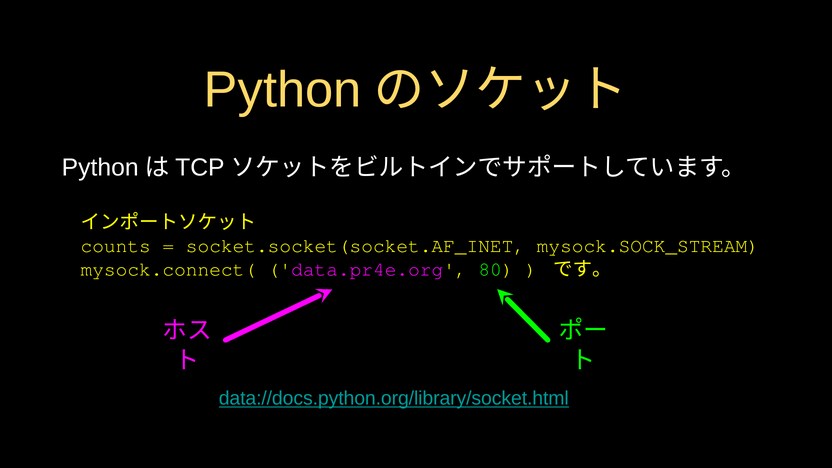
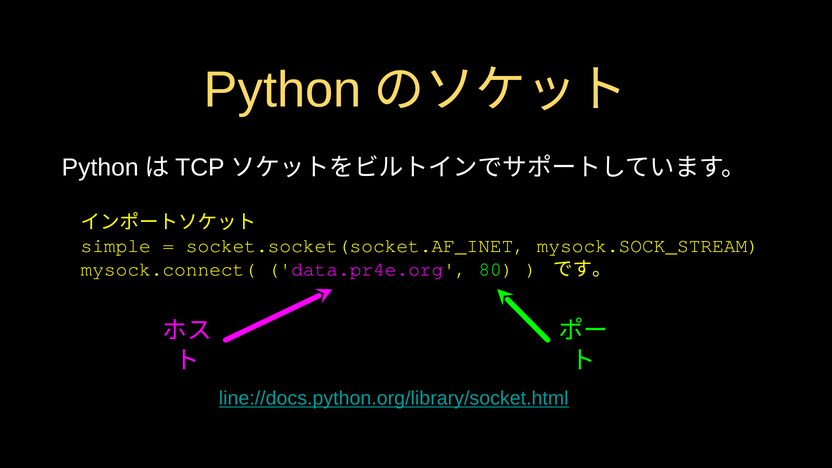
counts: counts -> simple
data://docs.python.org/library/socket.html: data://docs.python.org/library/socket.html -> line://docs.python.org/library/socket.html
